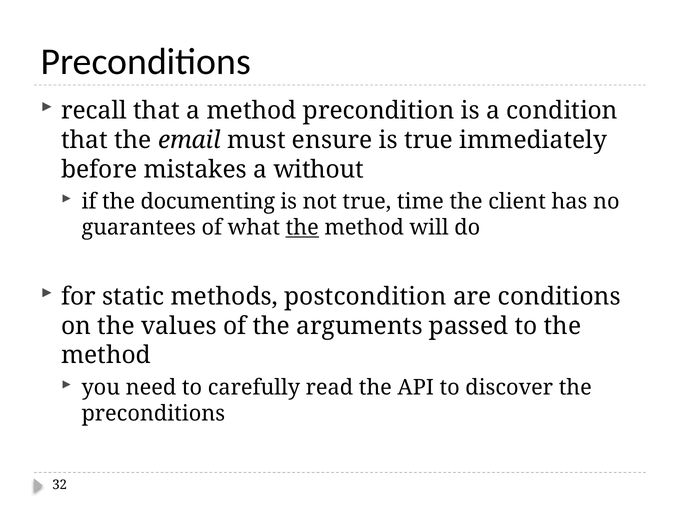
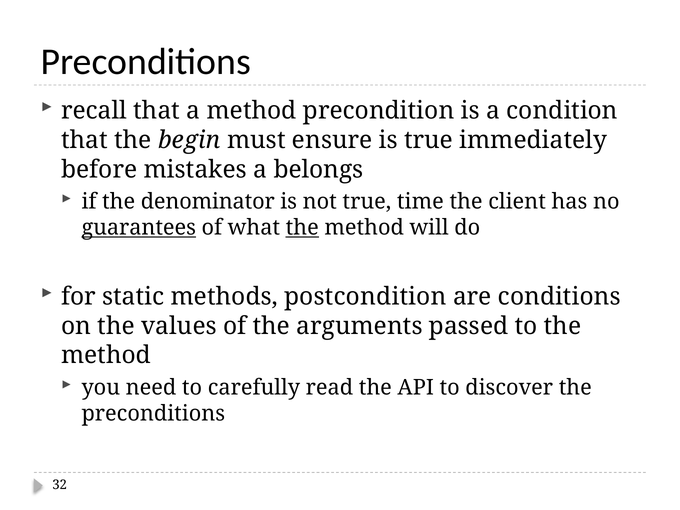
email: email -> begin
without: without -> belongs
documenting: documenting -> denominator
guarantees underline: none -> present
